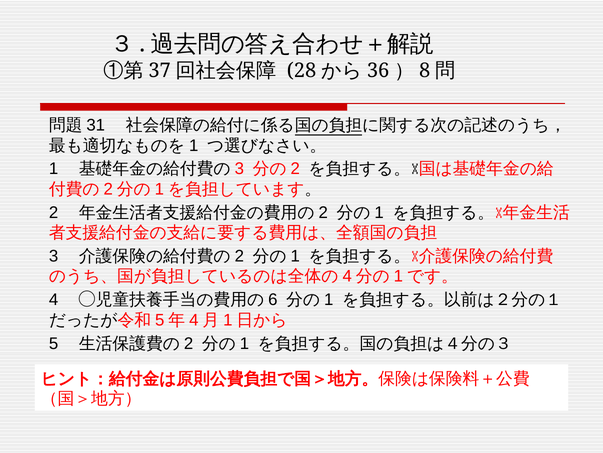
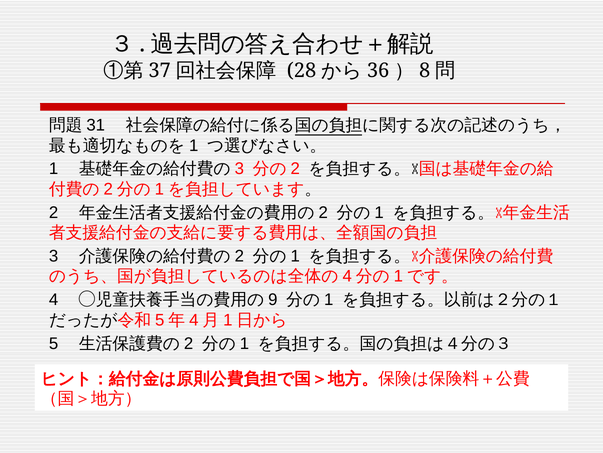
6: 6 -> 9
